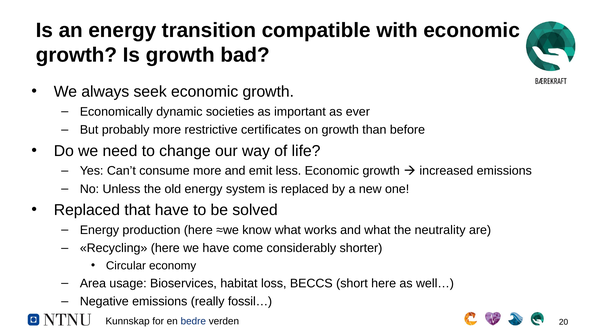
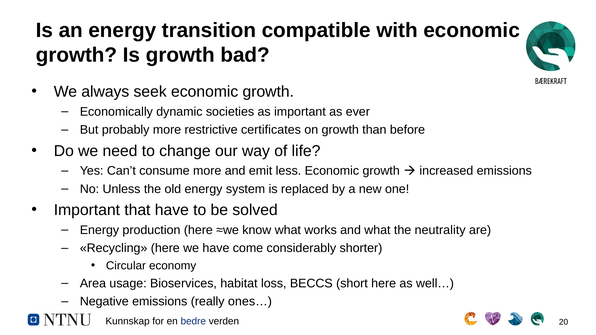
Replaced at (87, 210): Replaced -> Important
fossil…: fossil… -> ones…
